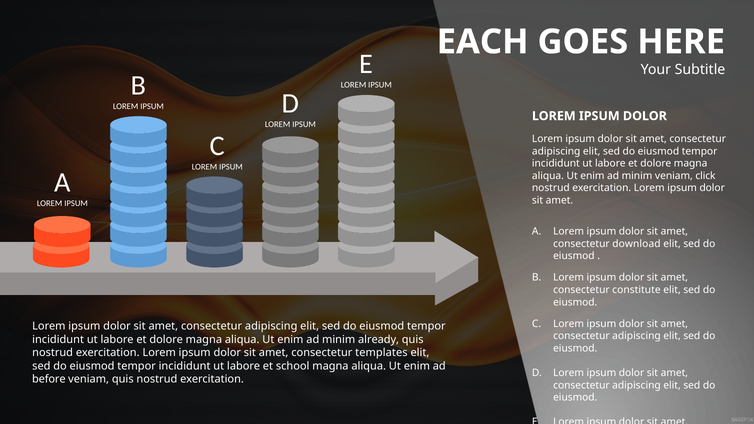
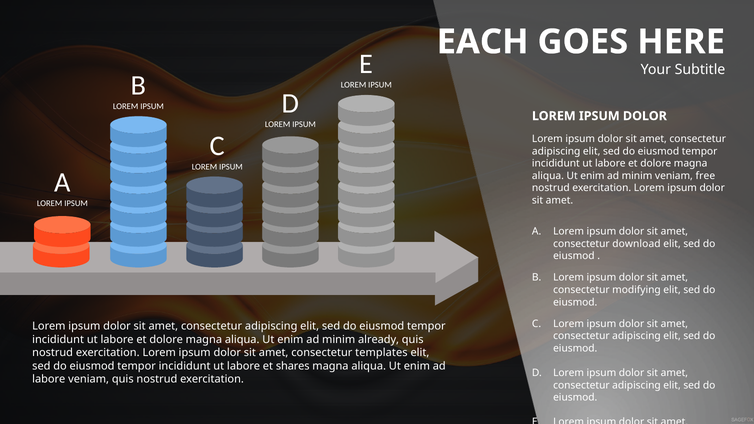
click: click -> free
constitute: constitute -> modifying
school: school -> shares
before at (49, 379): before -> labore
